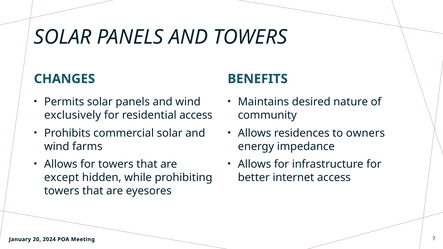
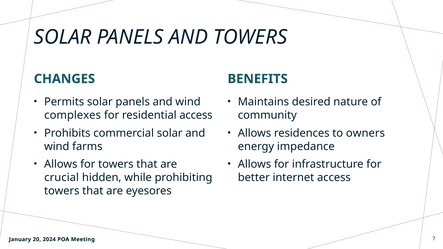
exclusively: exclusively -> complexes
except: except -> crucial
